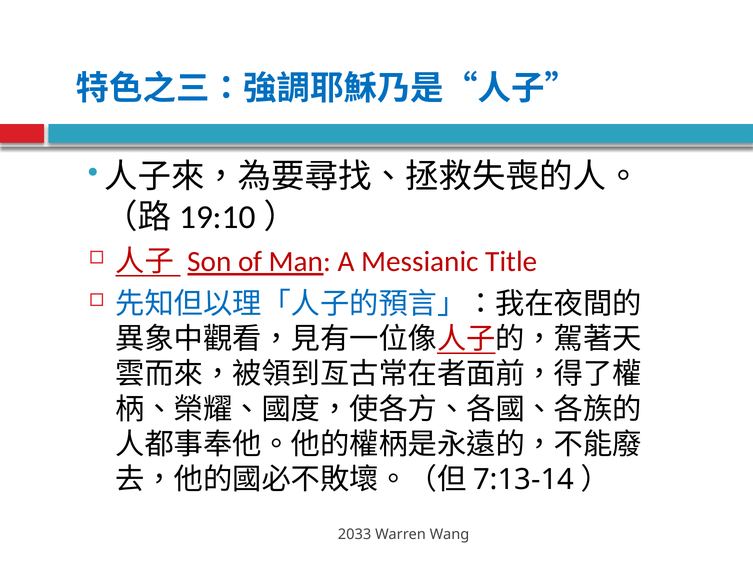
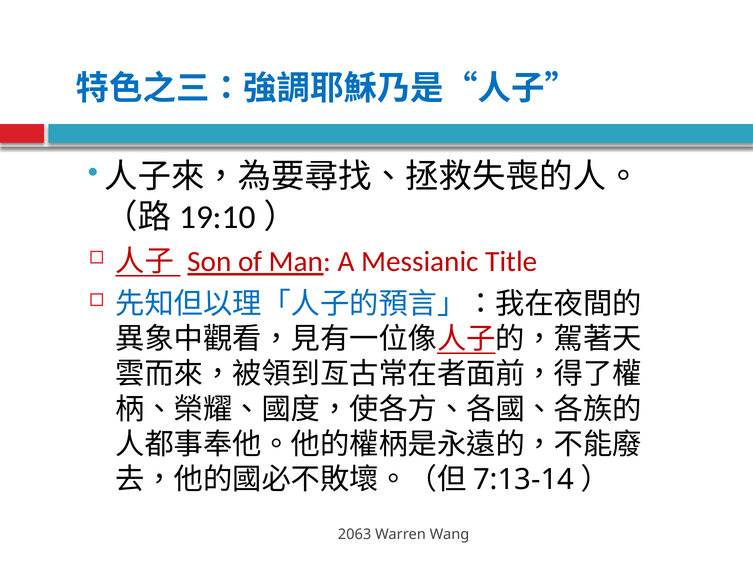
2033: 2033 -> 2063
